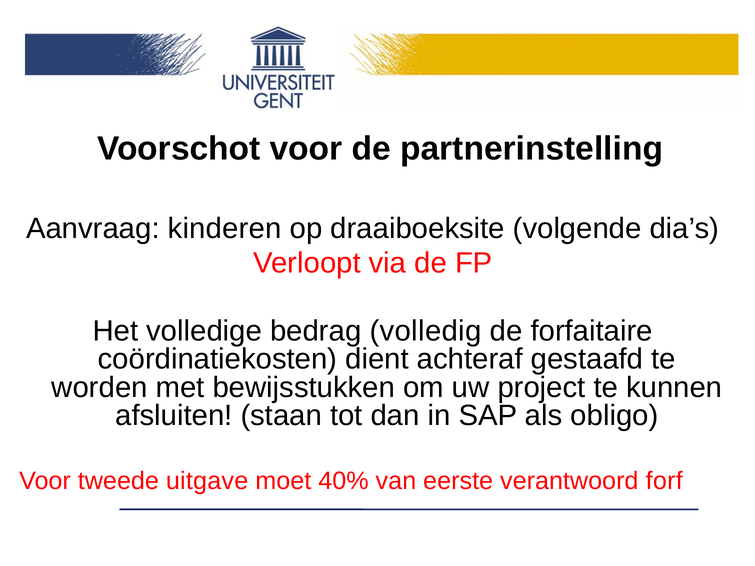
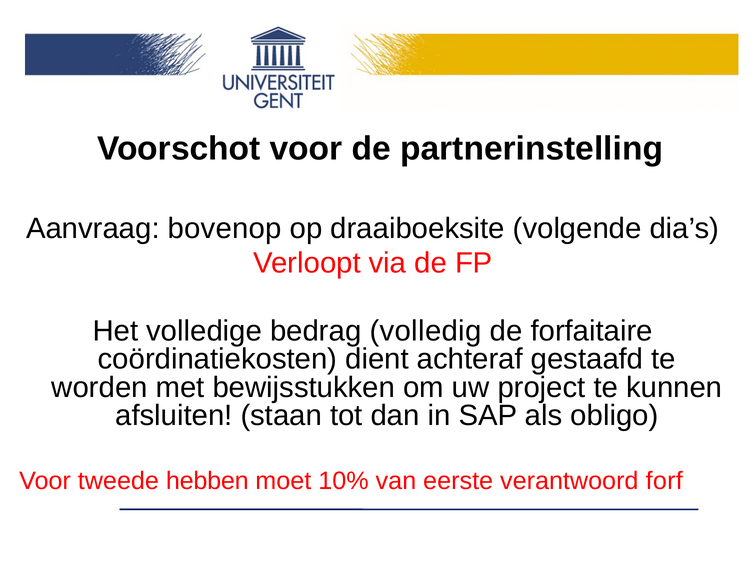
kinderen: kinderen -> bovenop
uitgave: uitgave -> hebben
40%: 40% -> 10%
